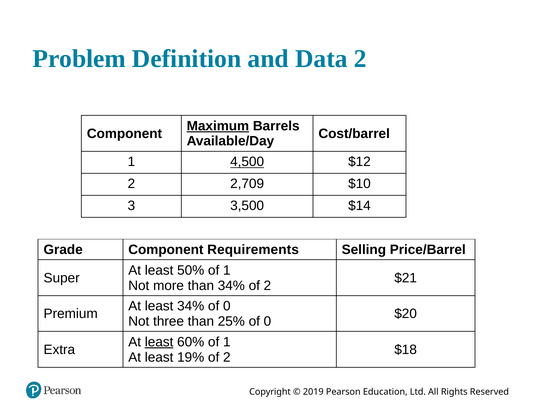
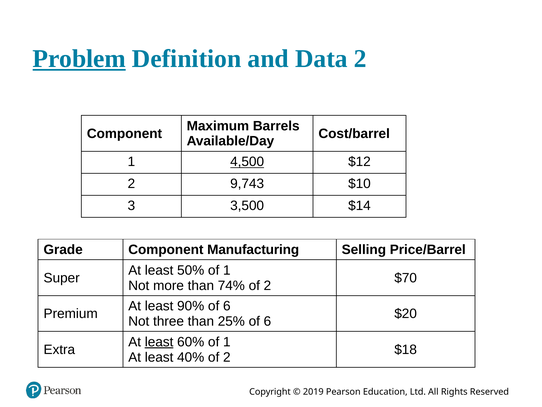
Problem underline: none -> present
Maximum underline: present -> none
2,709: 2,709 -> 9,743
Requirements: Requirements -> Manufacturing
$21: $21 -> $70
than 34%: 34% -> 74%
least 34%: 34% -> 90%
0 at (227, 306): 0 -> 6
25% of 0: 0 -> 6
19%: 19% -> 40%
